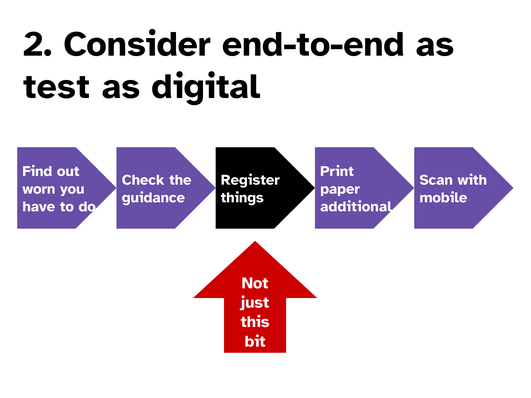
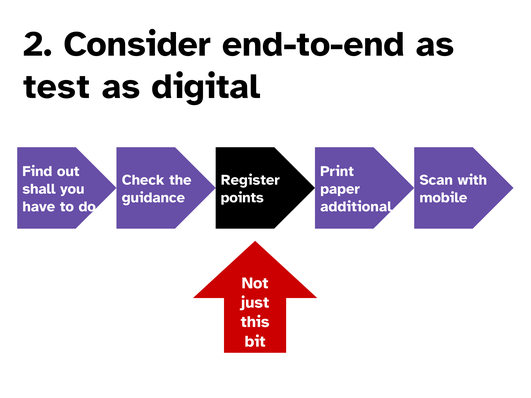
worn: worn -> shall
things: things -> points
